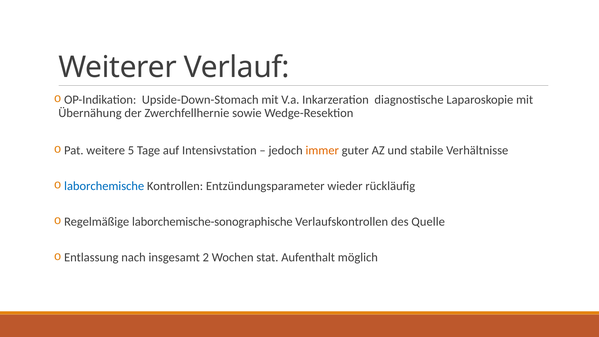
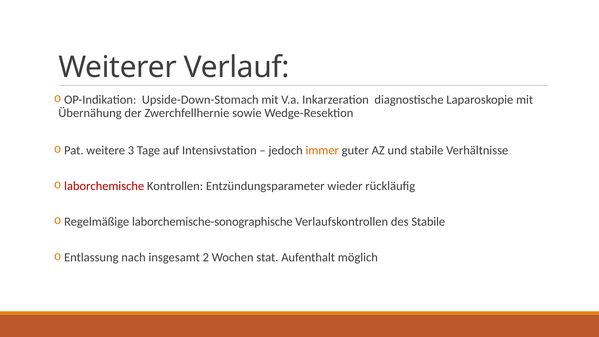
5: 5 -> 3
laborchemische colour: blue -> red
des Quelle: Quelle -> Stabile
